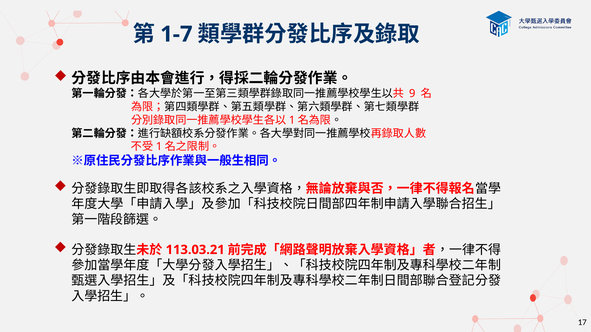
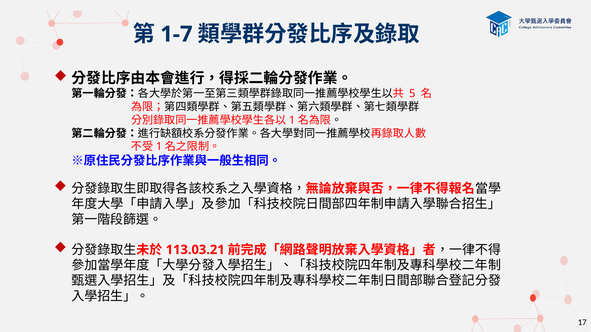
9: 9 -> 5
